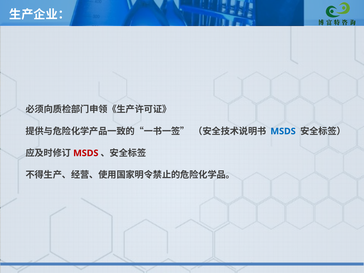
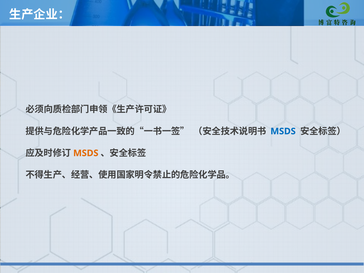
MSDS at (86, 153) colour: red -> orange
